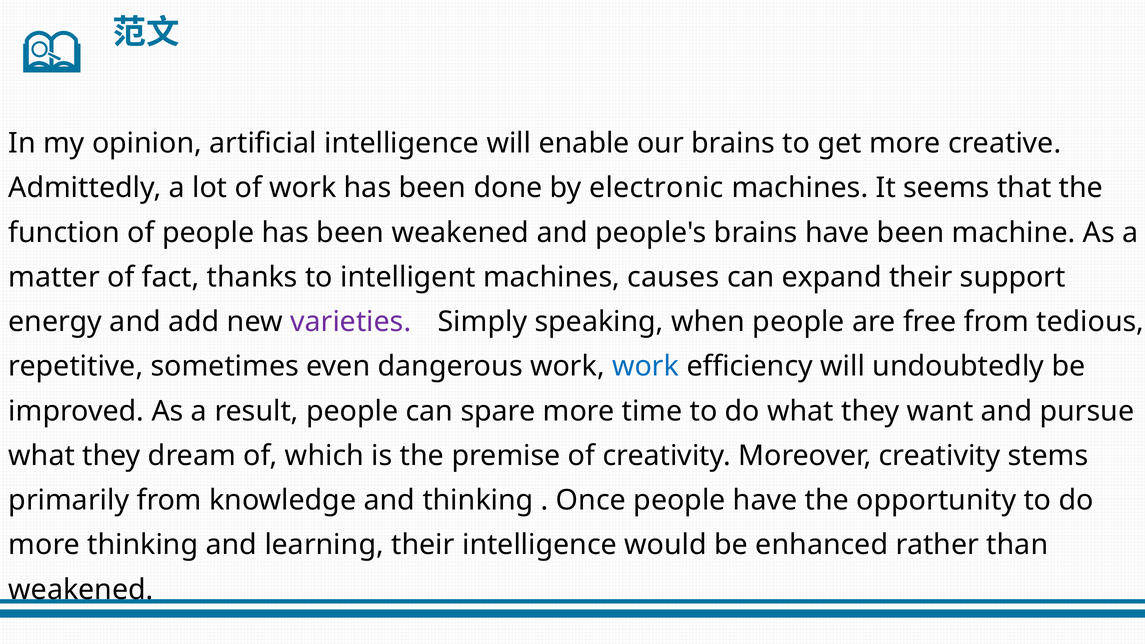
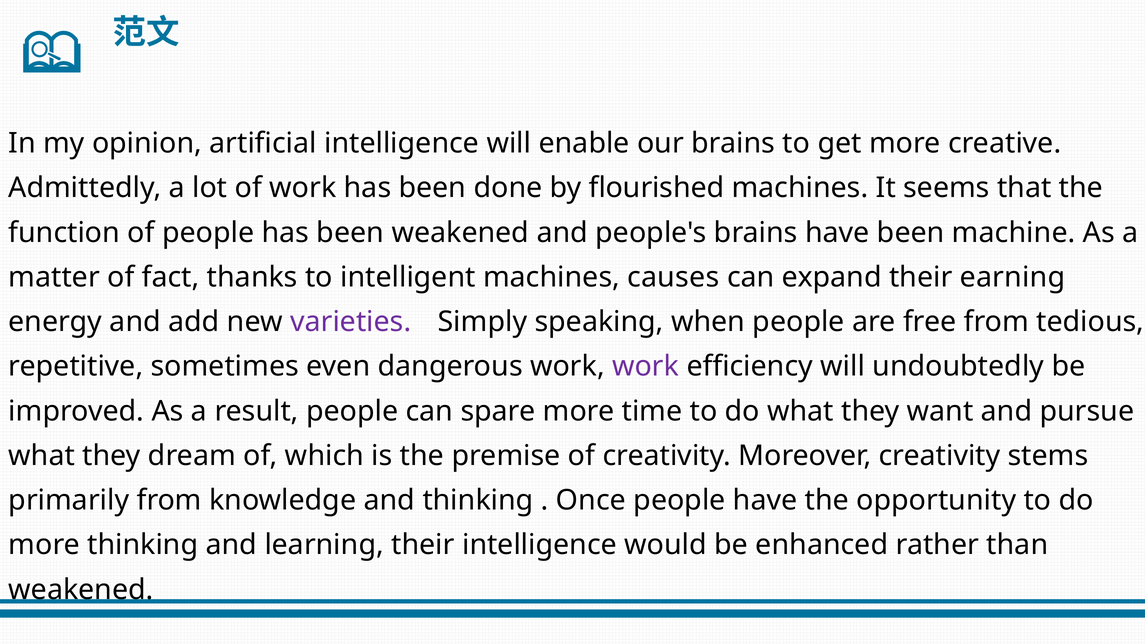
electronic: electronic -> flourished
support: support -> earning
work at (646, 367) colour: blue -> purple
